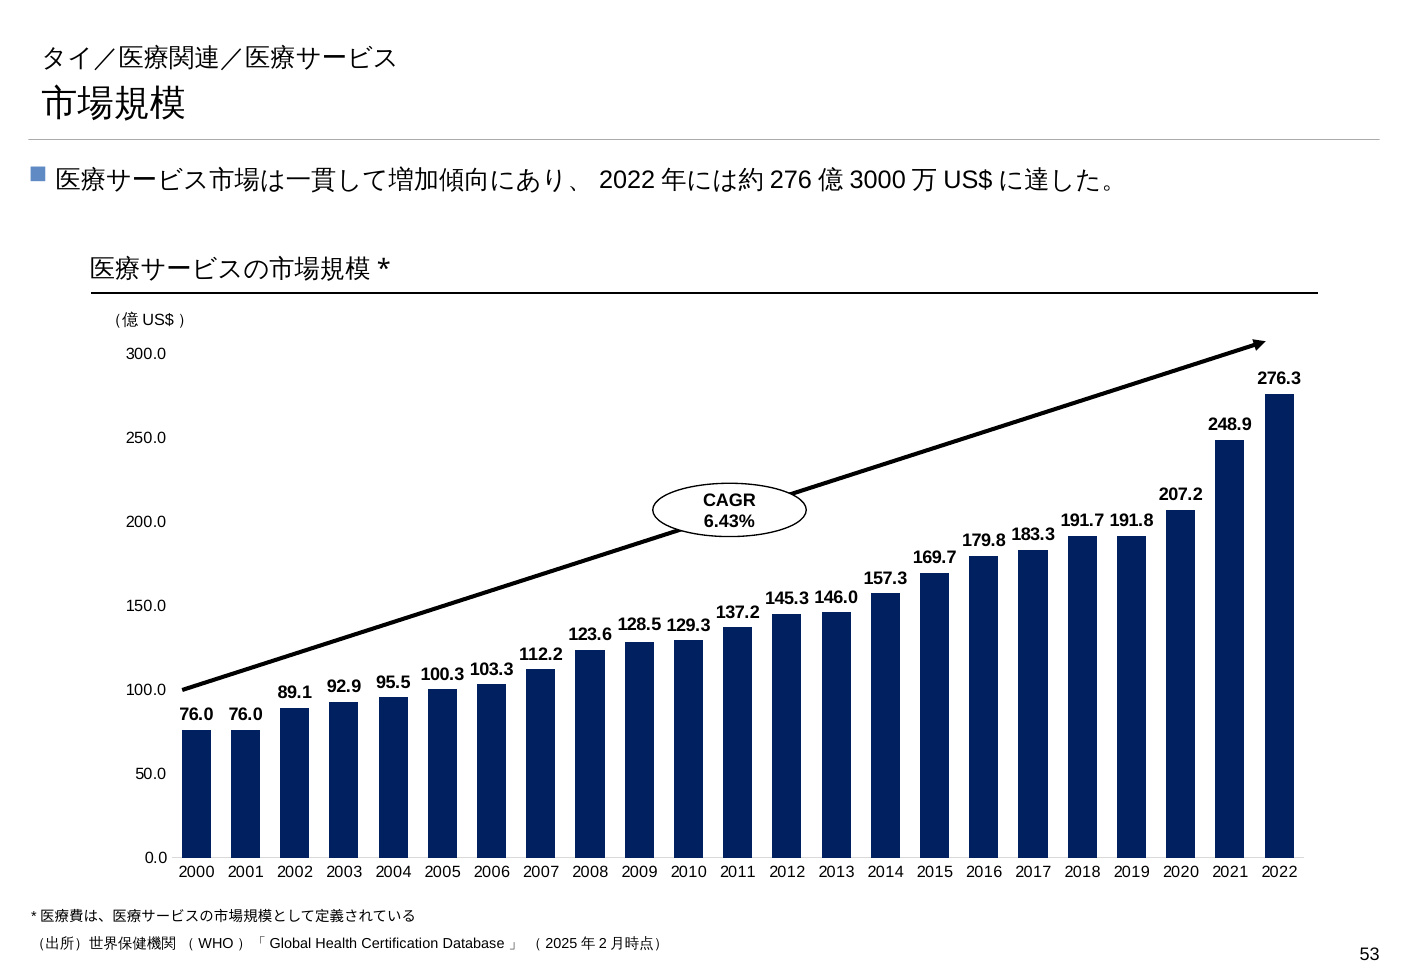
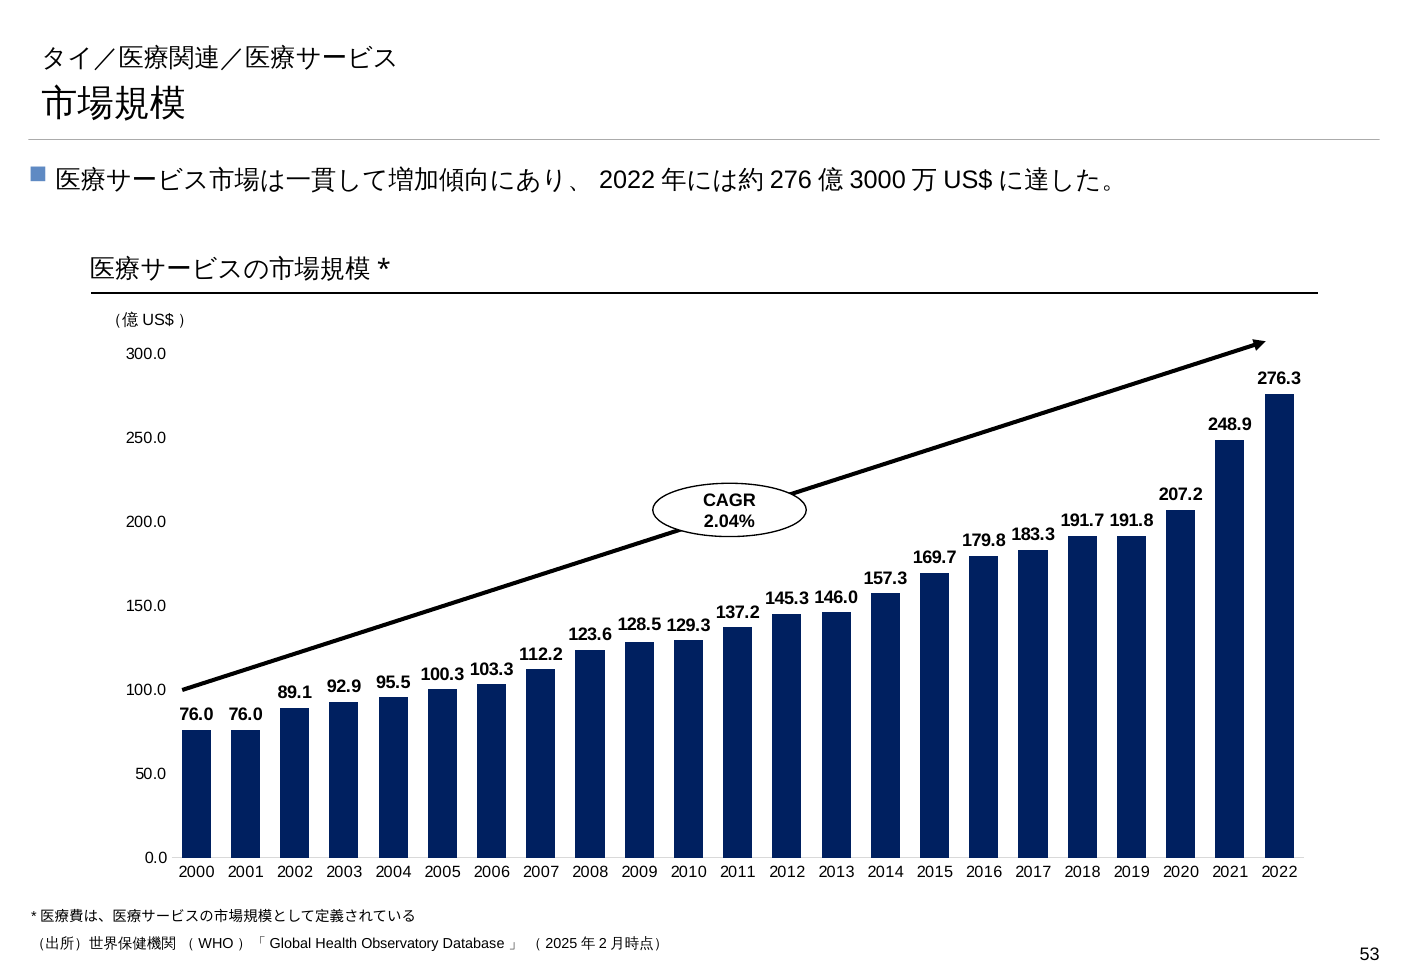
6.43%: 6.43% -> 2.04%
Certification: Certification -> Observatory
